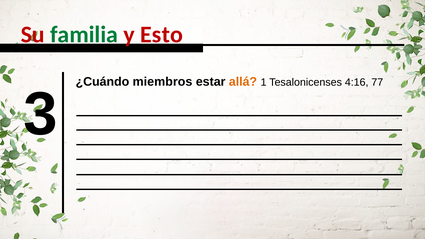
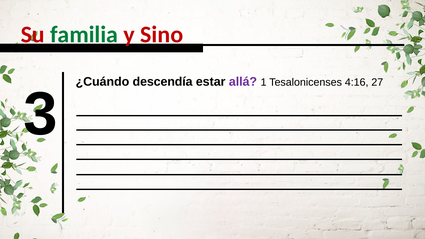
Esto: Esto -> Sino
miembros: miembros -> descendía
allá colour: orange -> purple
77: 77 -> 27
